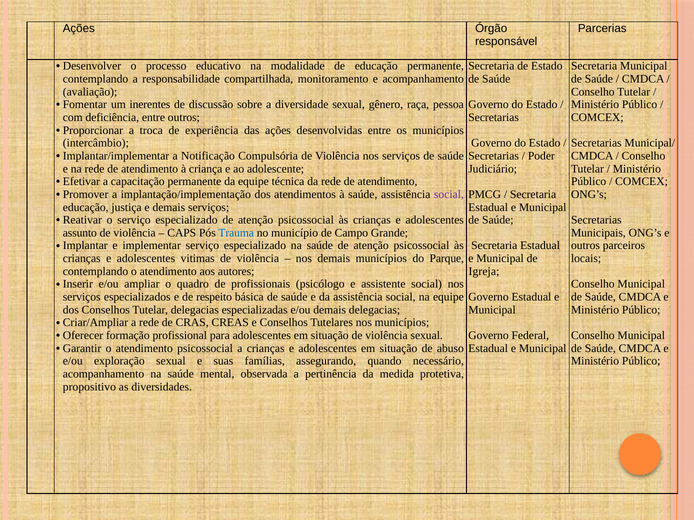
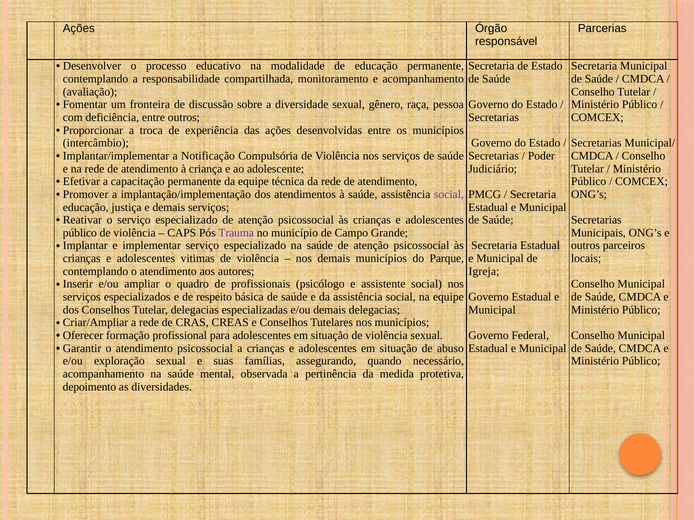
inerentes: inerentes -> fronteira
assunto at (80, 233): assunto -> público
Trauma colour: blue -> purple
propositivo: propositivo -> depoimento
